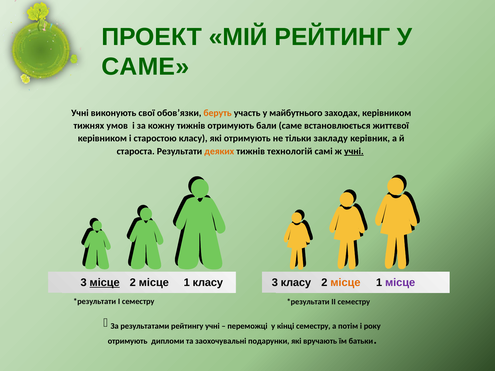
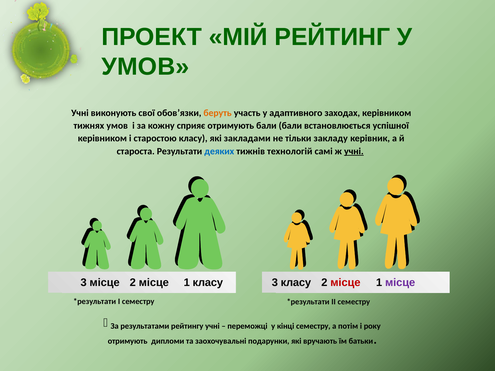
САМЕ at (145, 67): САМЕ -> УМОВ
майбутнього: майбутнього -> адаптивного
кожну тижнів: тижнів -> сприяє
бали саме: саме -> бали
життєвої: життєвої -> успішної
які отримують: отримують -> закладами
деяких colour: orange -> blue
місце at (105, 283) underline: present -> none
місце at (345, 283) colour: orange -> red
